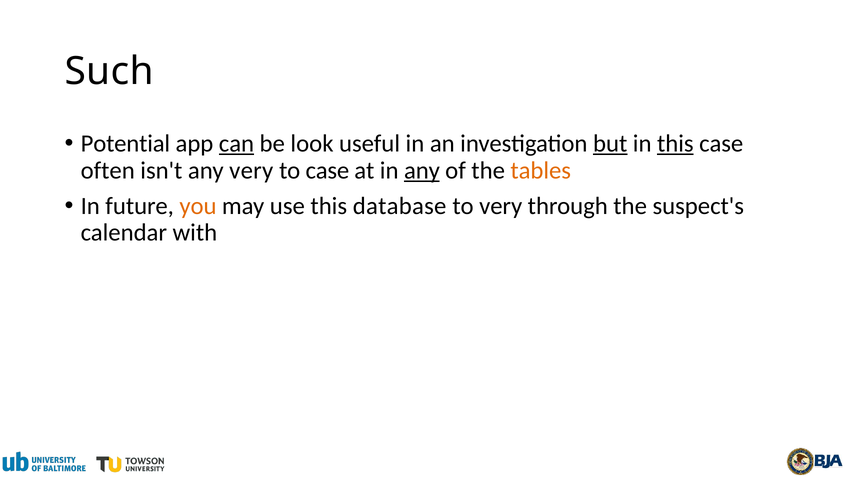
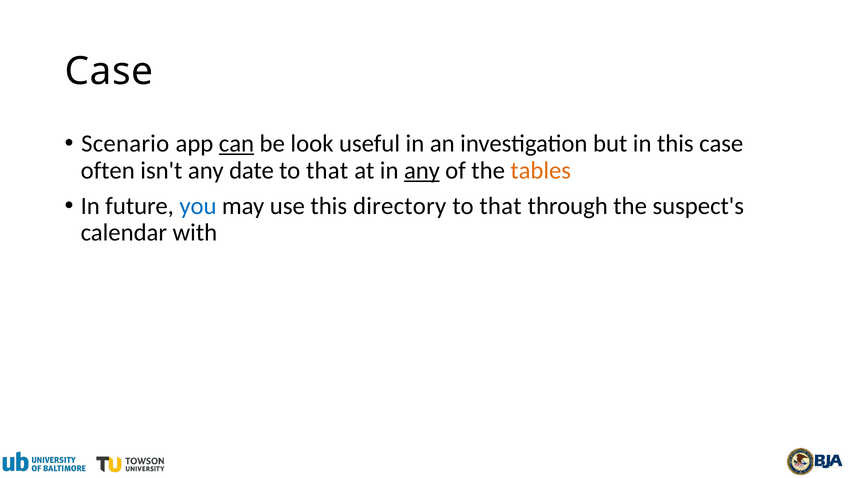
Such at (109, 71): Such -> Case
Potential: Potential -> Scenario
but underline: present -> none
this at (675, 143) underline: present -> none
any very: very -> date
case at (327, 170): case -> that
you colour: orange -> blue
database: database -> directory
very at (501, 206): very -> that
